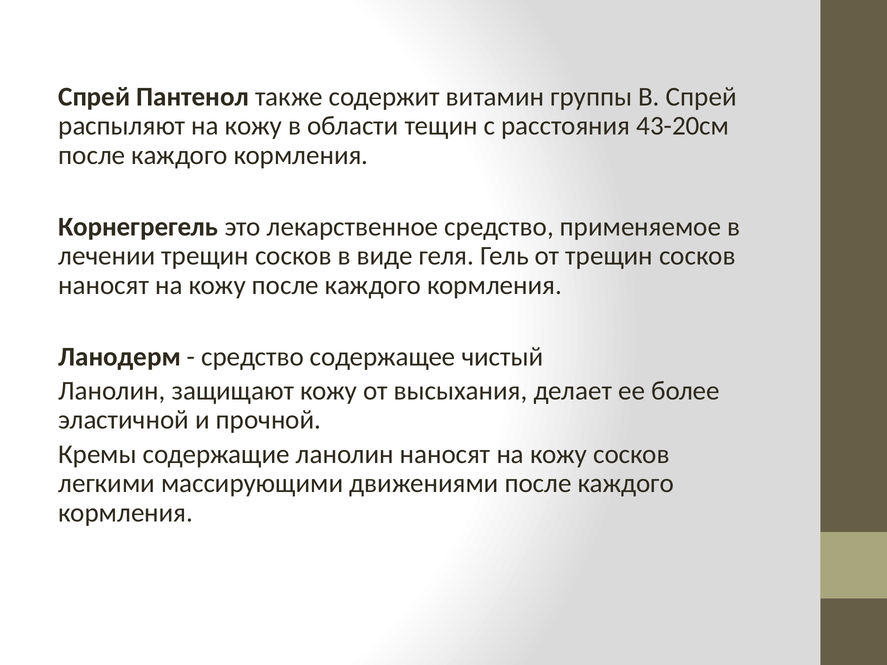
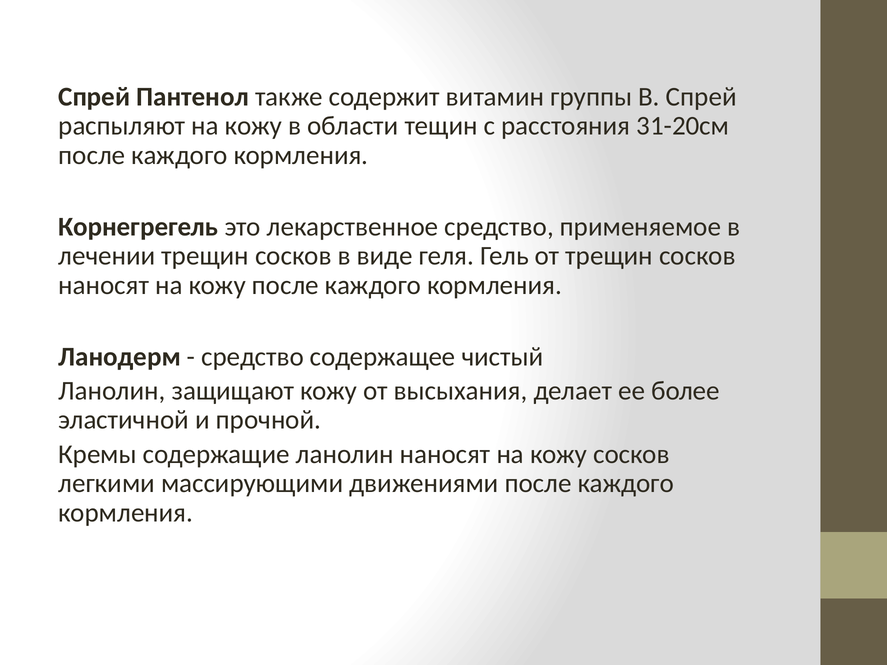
43-20см: 43-20см -> 31-20см
